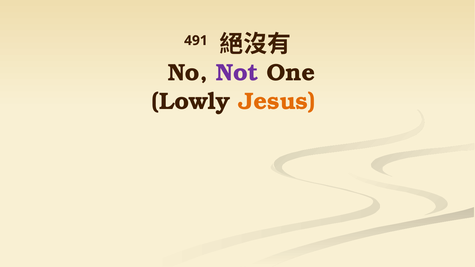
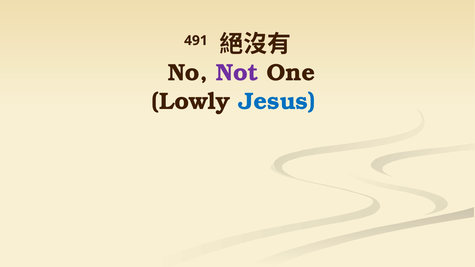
Jesus colour: orange -> blue
